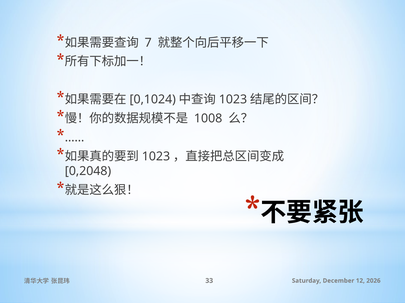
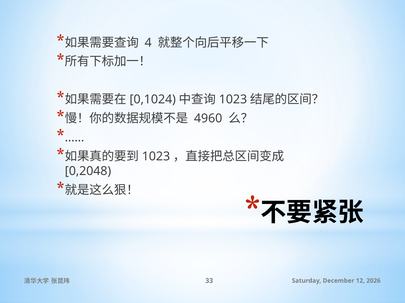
7: 7 -> 4
1008: 1008 -> 4960
